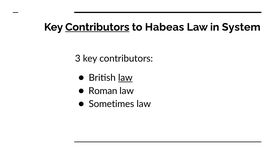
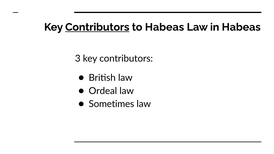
in System: System -> Habeas
law at (125, 78) underline: present -> none
Roman: Roman -> Ordeal
